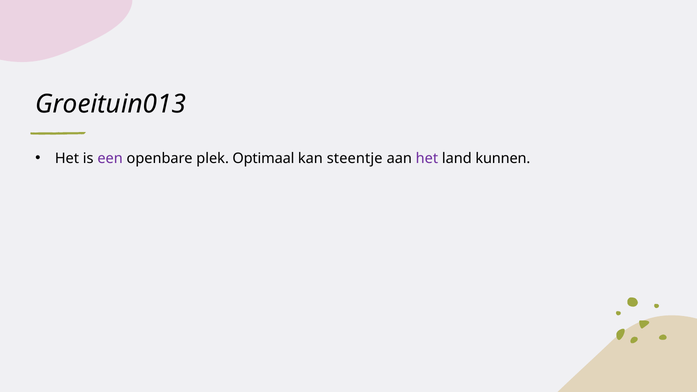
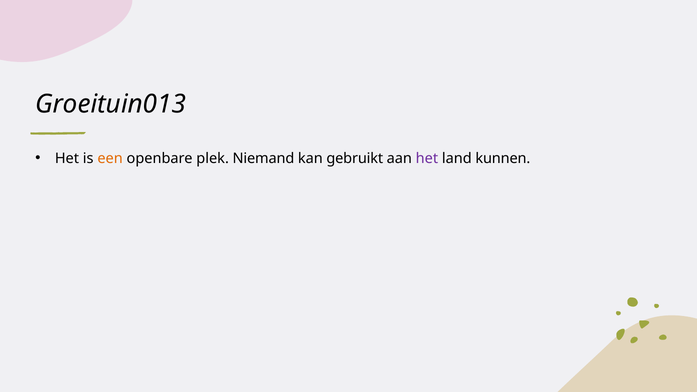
een colour: purple -> orange
Optimaal: Optimaal -> Niemand
steentje: steentje -> gebruikt
